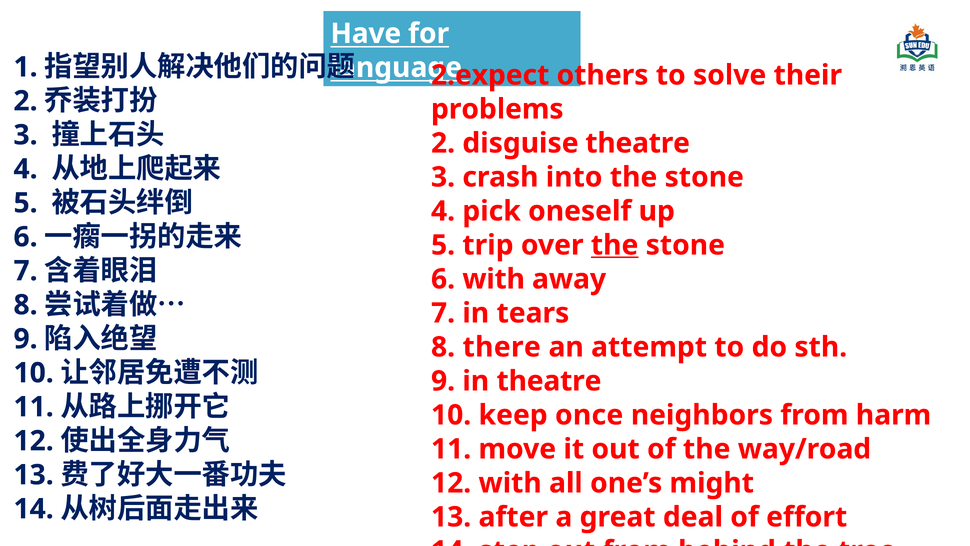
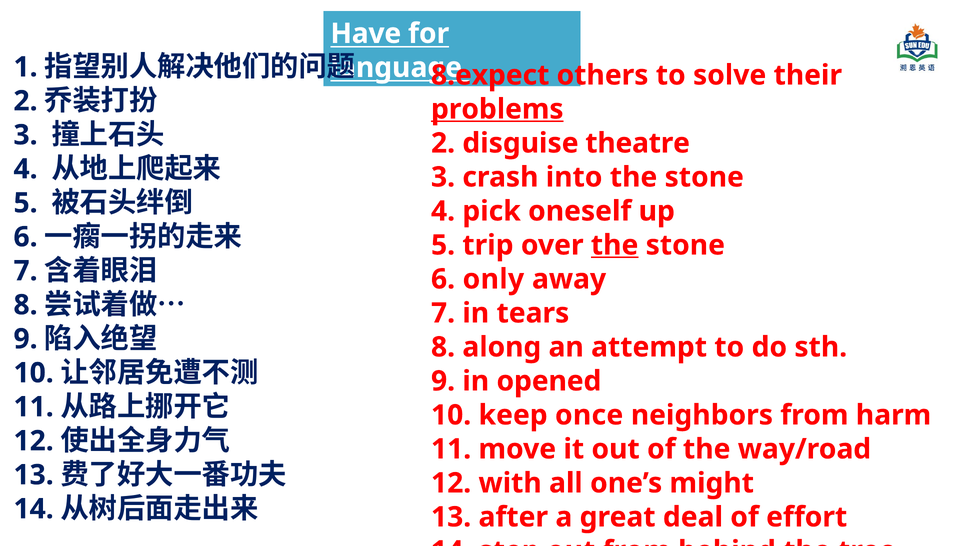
2.expect: 2.expect -> 8.expect
problems underline: none -> present
6 with: with -> only
there: there -> along
in theatre: theatre -> opened
